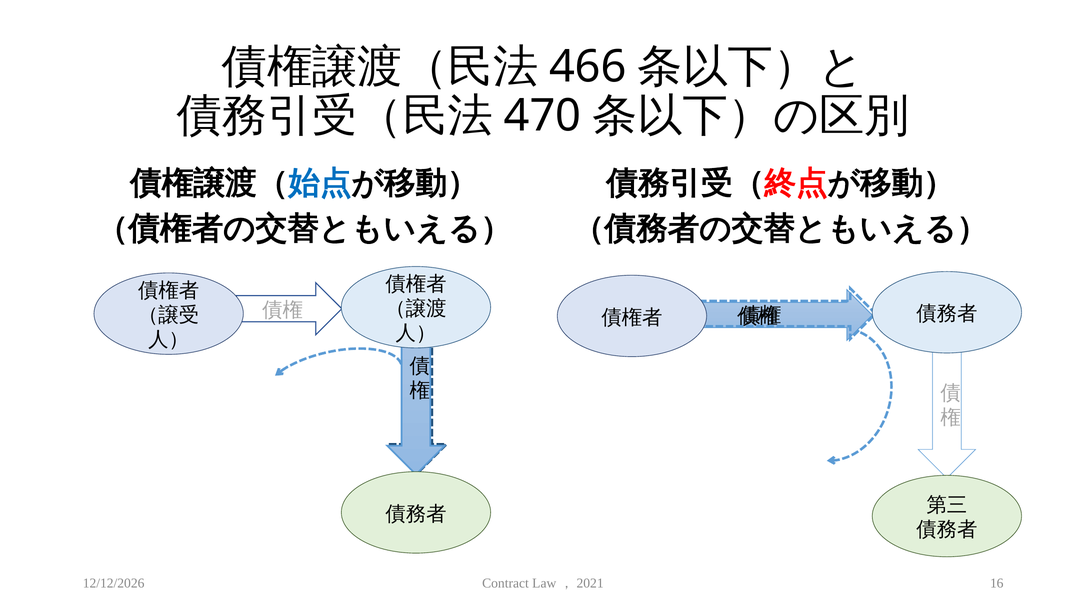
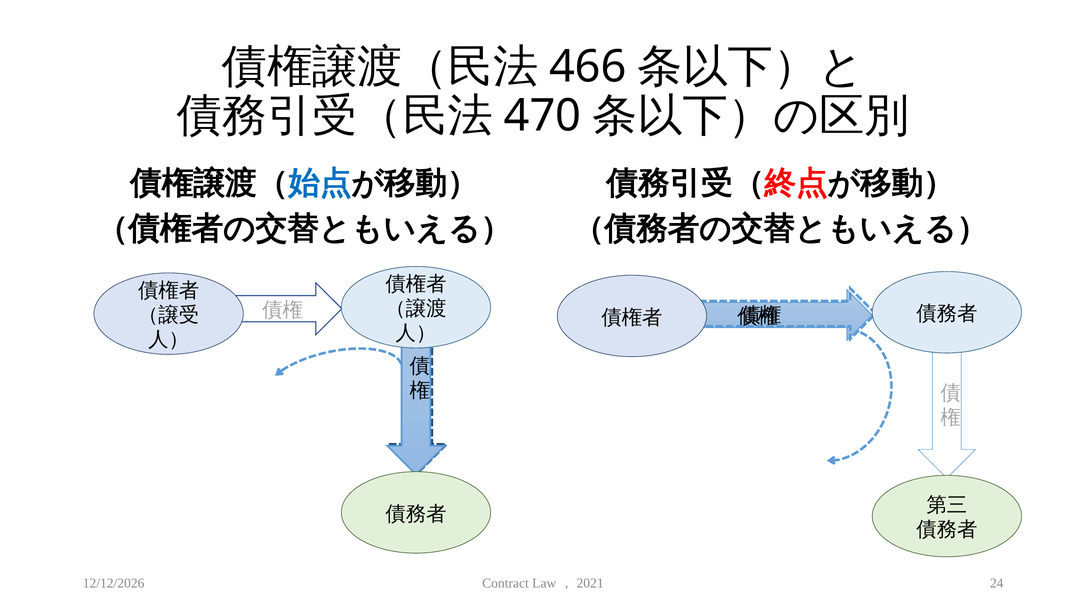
16: 16 -> 24
